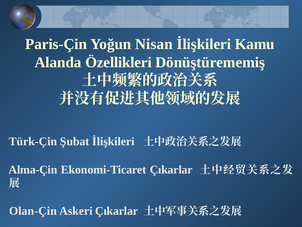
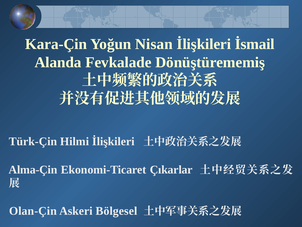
Paris-Çin: Paris-Çin -> Kara-Çin
Kamu: Kamu -> İsmail
Özellikleri: Özellikleri -> Fevkalade
Şubat: Şubat -> Hilmi
Askeri Çıkarlar: Çıkarlar -> Bölgesel
